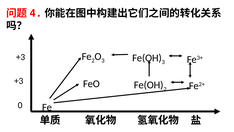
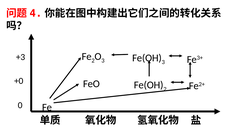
+3 at (19, 81): +3 -> +0
